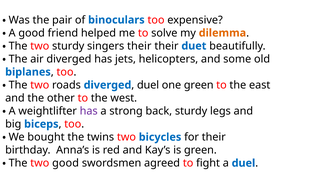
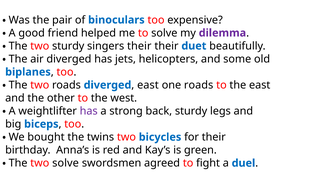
dilemma colour: orange -> purple
duel at (148, 85): duel -> east
one green: green -> roads
two good: good -> solve
